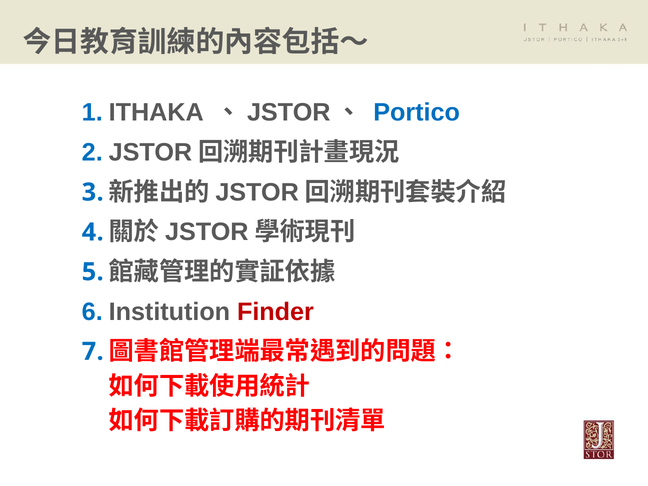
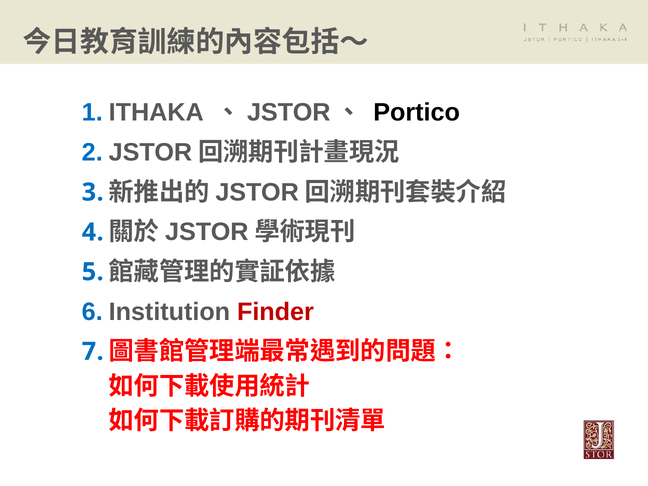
Portico colour: blue -> black
